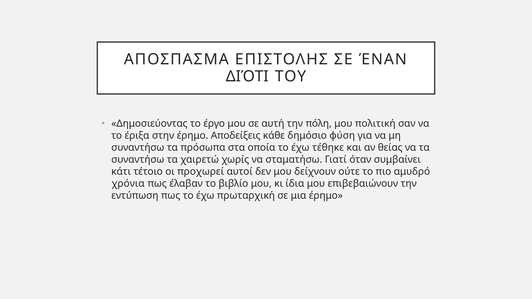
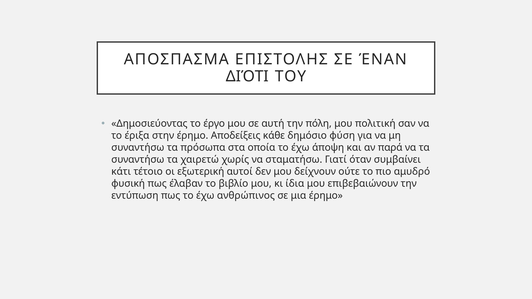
τέθηκε: τέθηκε -> άποψη
θείας: θείας -> παρά
προχωρεί: προχωρεί -> εξωτερική
χρόνια: χρόνια -> φυσική
πρωταρχική: πρωταρχική -> ανθρώπινος
